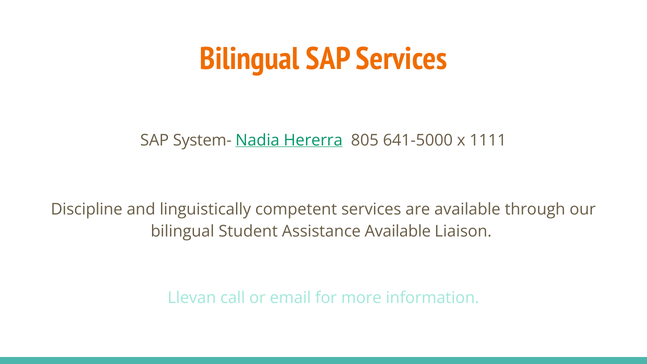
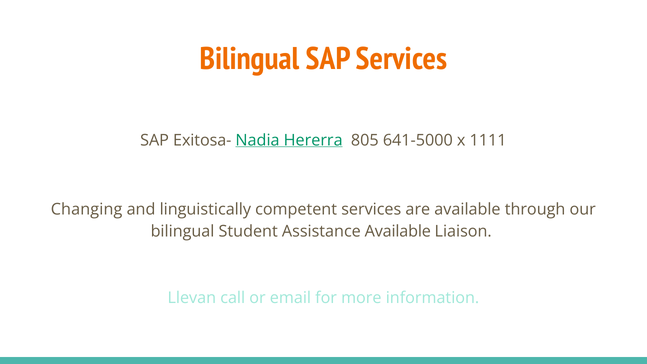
System-: System- -> Exitosa-
Discipline: Discipline -> Changing
